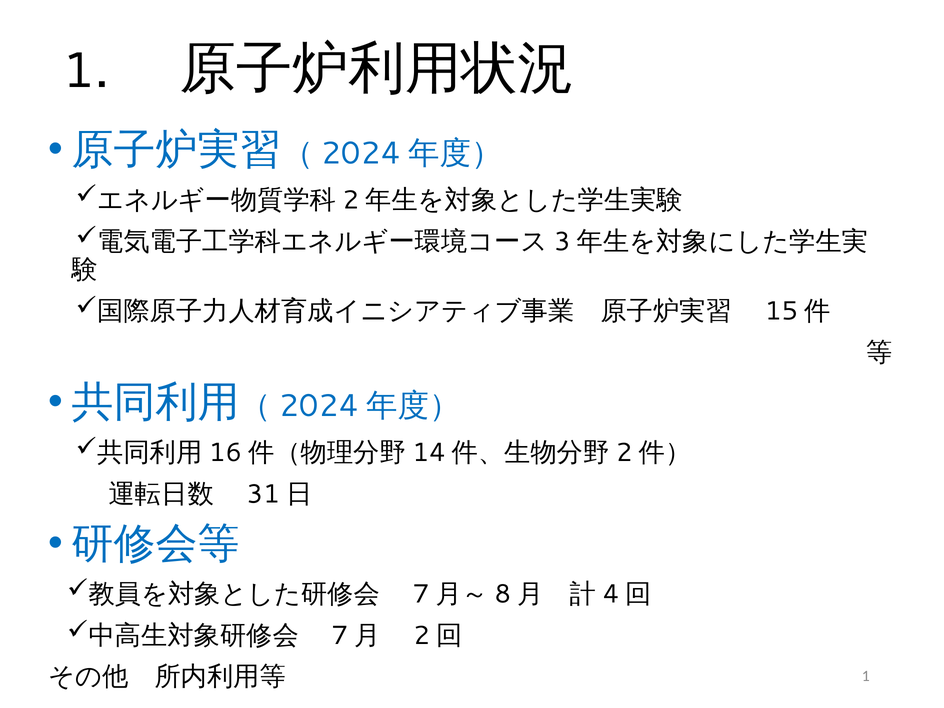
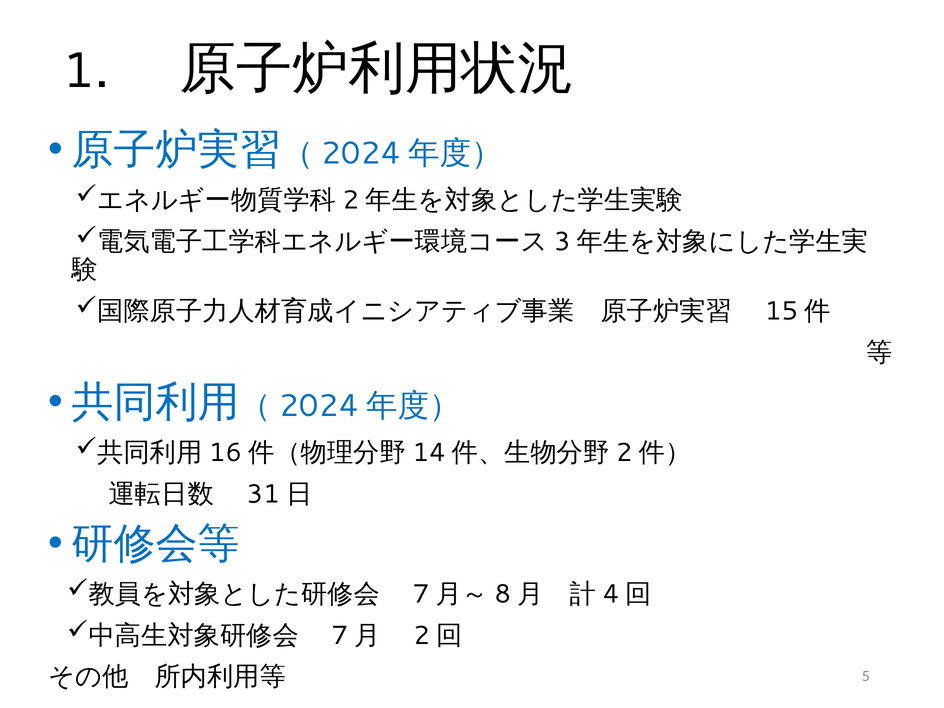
1 at (866, 676): 1 -> 5
